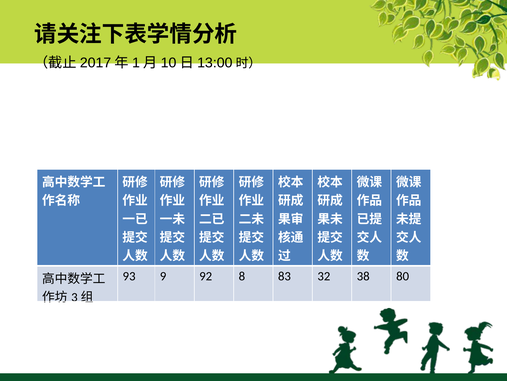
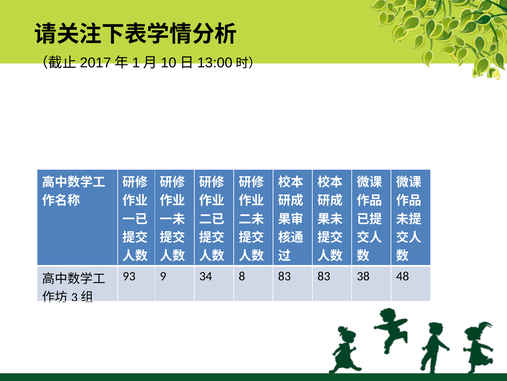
92: 92 -> 34
83 32: 32 -> 83
80: 80 -> 48
